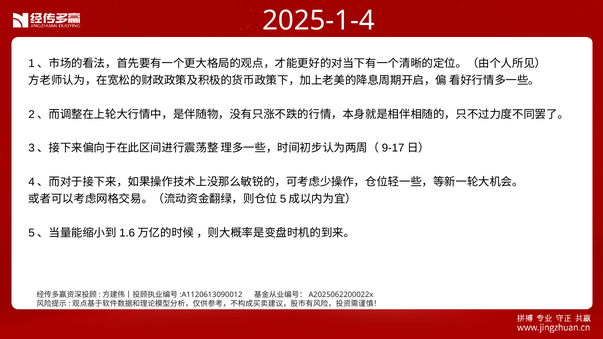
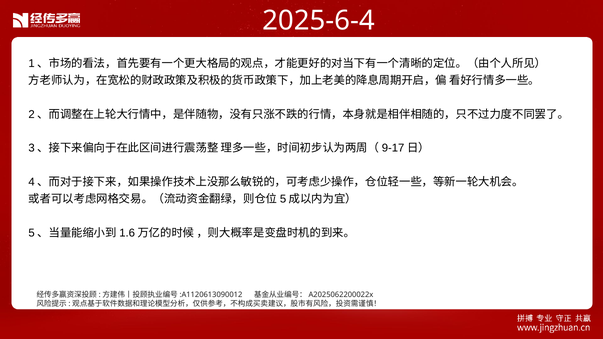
2025-1-4: 2025-1-4 -> 2025-6-4
